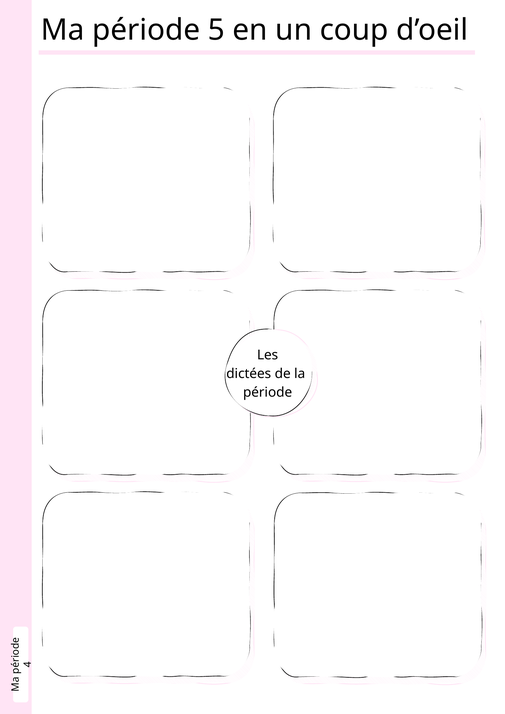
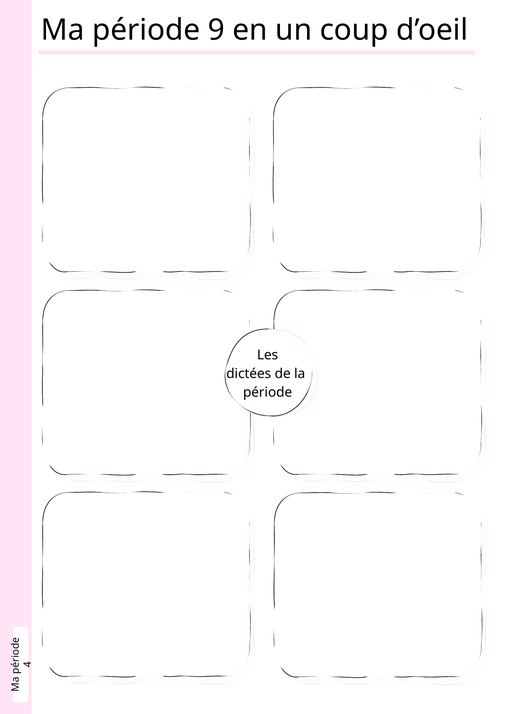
5: 5 -> 9
